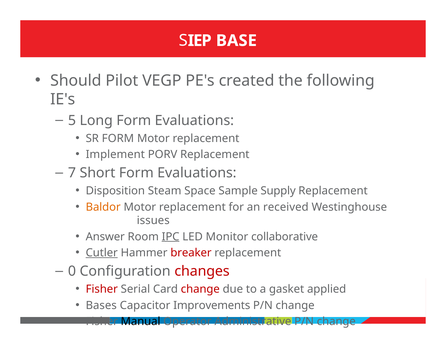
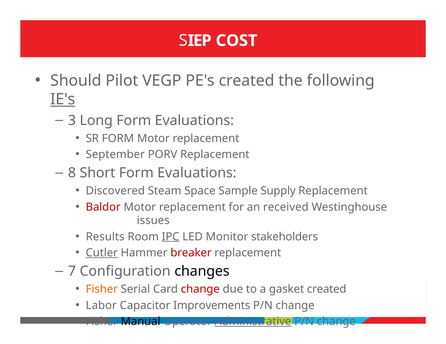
BASE: BASE -> COST
IE's underline: none -> present
5: 5 -> 3
Implement: Implement -> September
7: 7 -> 8
Disposition: Disposition -> Discovered
Baldor colour: orange -> red
Answer: Answer -> Results
collaborative: collaborative -> stakeholders
0: 0 -> 7
changes colour: red -> black
Fisher at (102, 290) colour: red -> orange
gasket applied: applied -> created
Bases: Bases -> Labor
Administrative underline: none -> present
